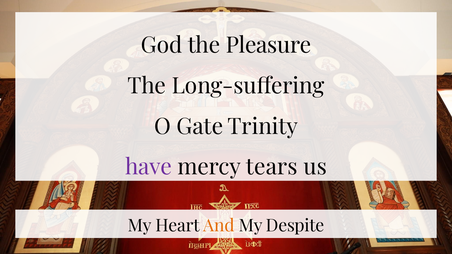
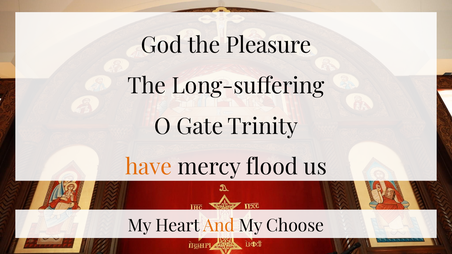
have colour: purple -> orange
tears: tears -> flood
Despite: Despite -> Choose
